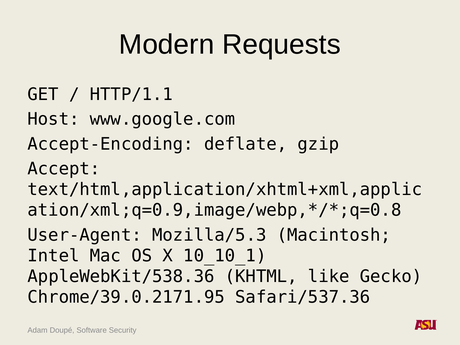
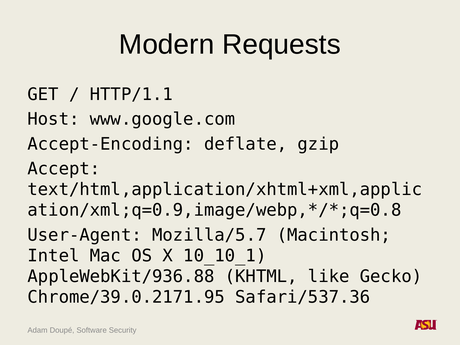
Mozilla/5.3: Mozilla/5.3 -> Mozilla/5.7
AppleWebKit/538.36: AppleWebKit/538.36 -> AppleWebKit/936.88
